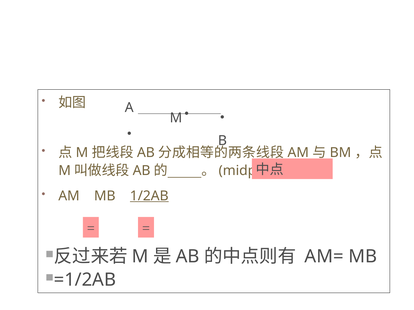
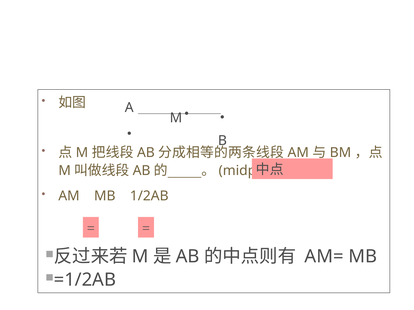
1/2AB underline: present -> none
